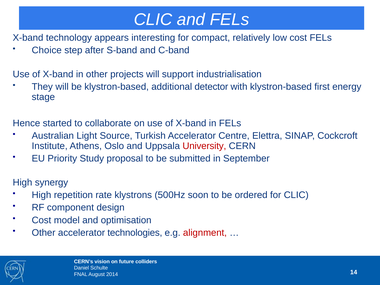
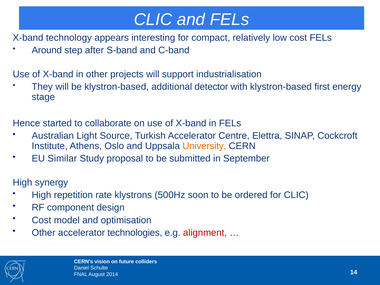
Choice: Choice -> Around
University colour: red -> orange
Priority: Priority -> Similar
